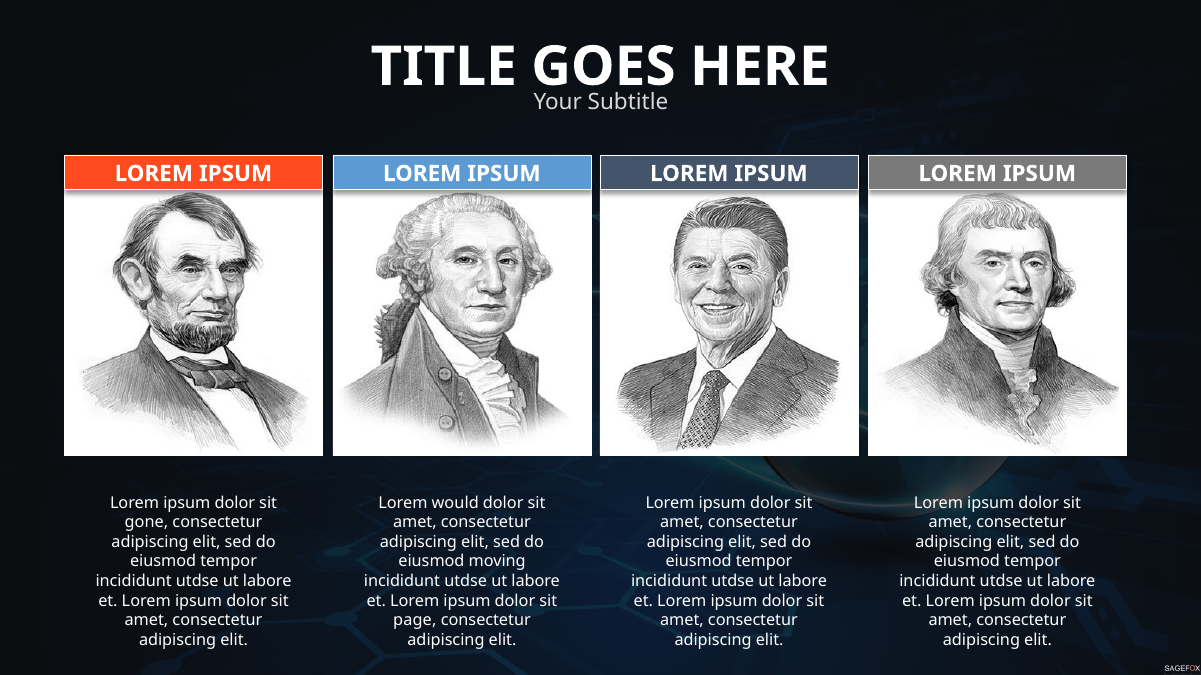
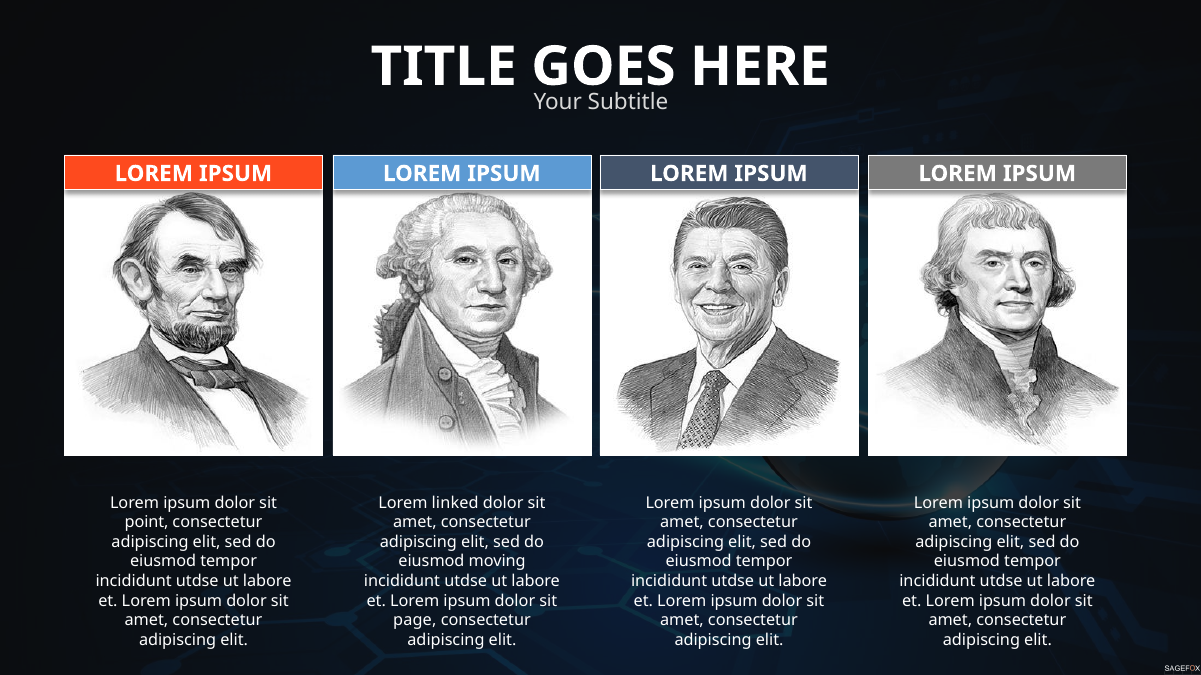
would: would -> linked
gone: gone -> point
